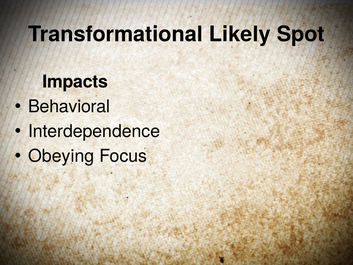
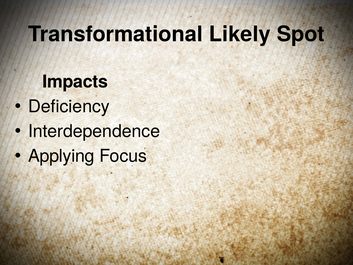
Behavioral: Behavioral -> Deficiency
Obeying: Obeying -> Applying
